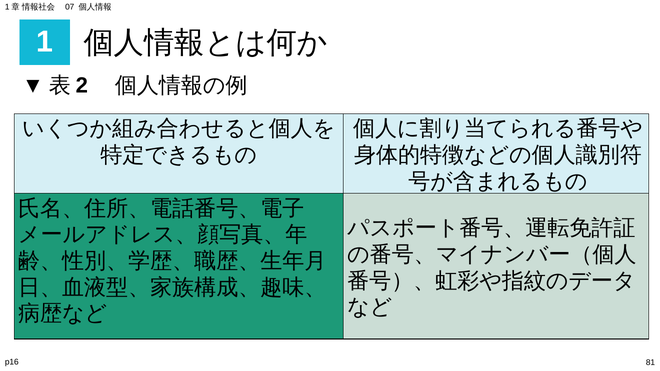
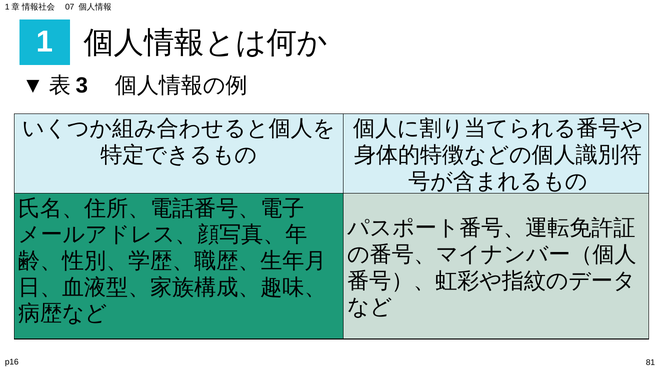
2: 2 -> 3
